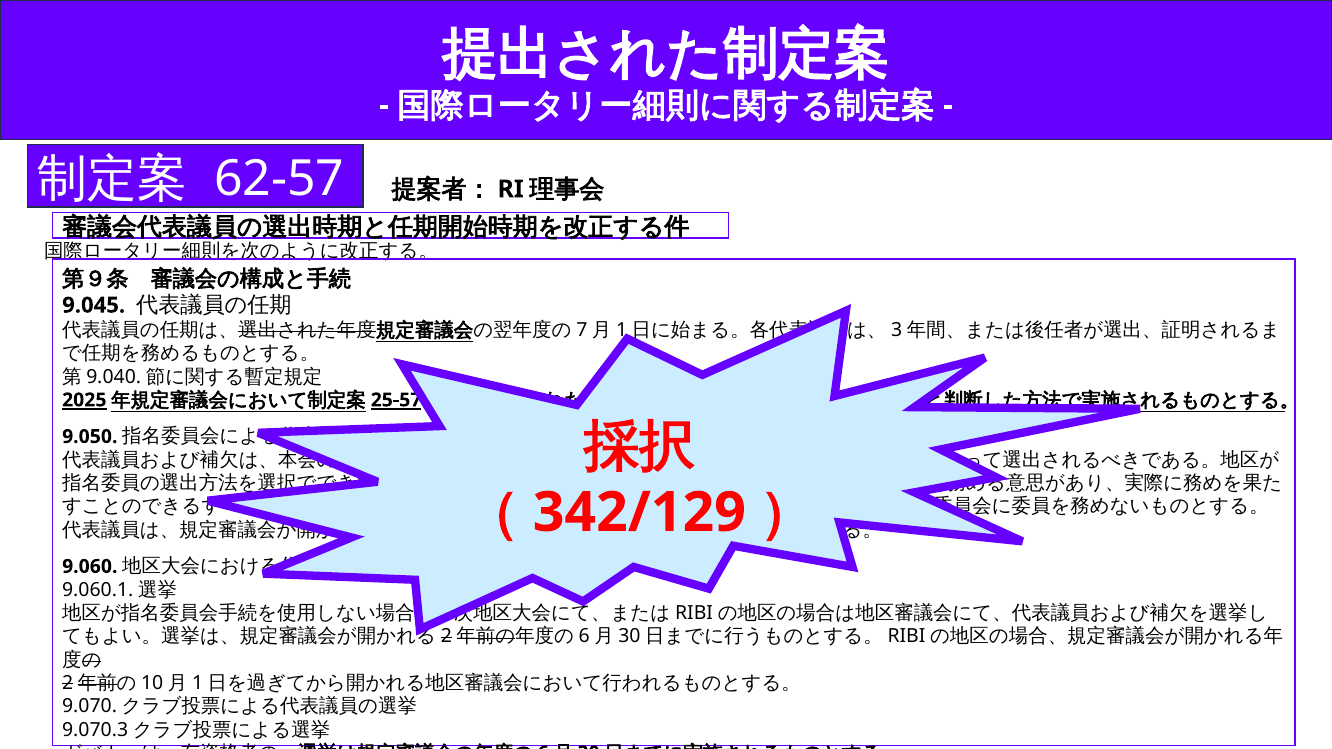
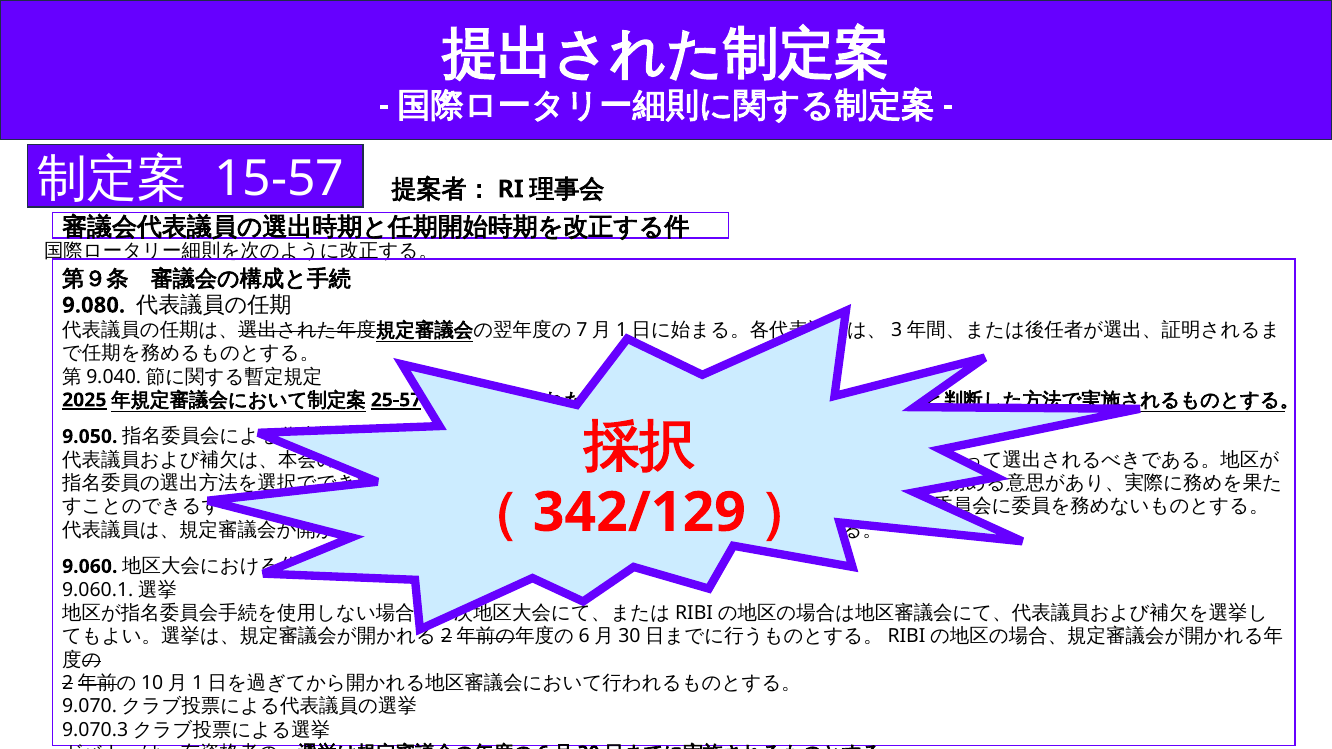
62-57: 62-57 -> 15-57
9.045: 9.045 -> 9.080
